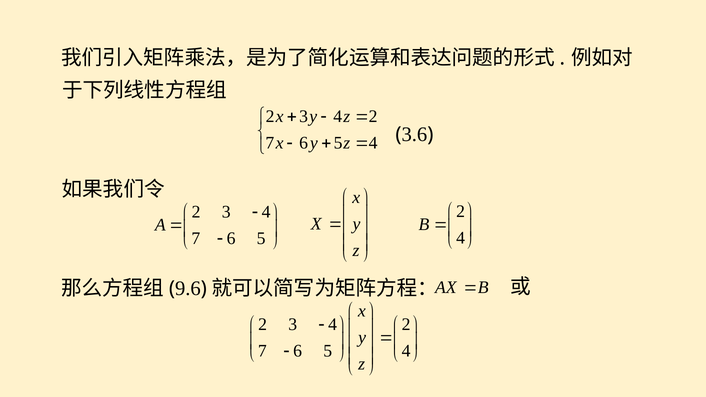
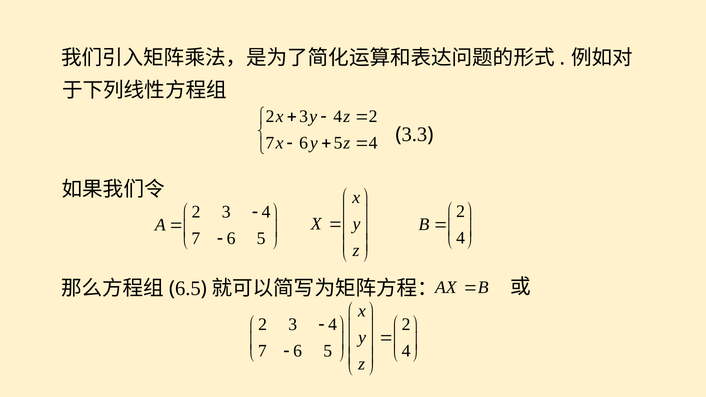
3.6: 3.6 -> 3.3
9.6: 9.6 -> 6.5
